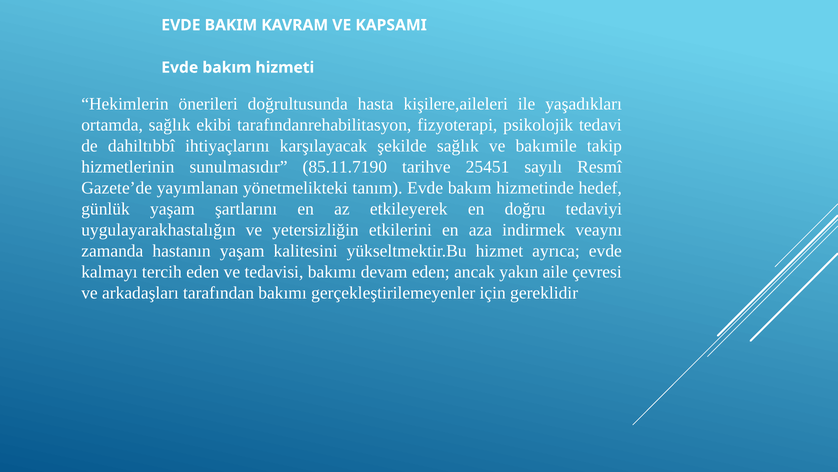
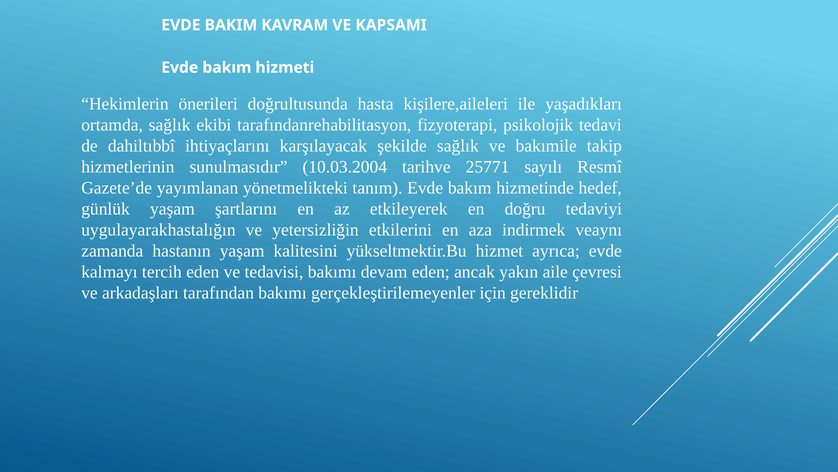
85.11.7190: 85.11.7190 -> 10.03.2004
25451: 25451 -> 25771
